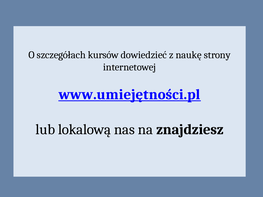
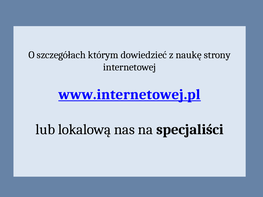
kursów: kursów -> którym
www.umiejętności.pl: www.umiejętności.pl -> www.internetowej.pl
znajdziesz: znajdziesz -> specjaliści
